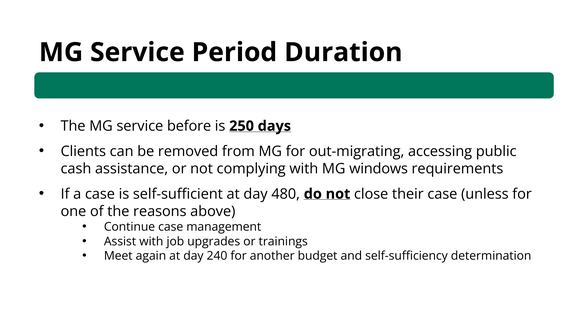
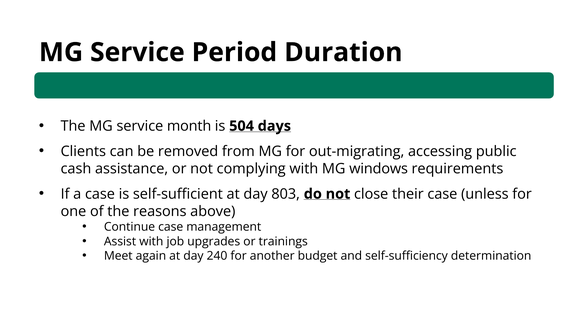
before: before -> month
250: 250 -> 504
480: 480 -> 803
